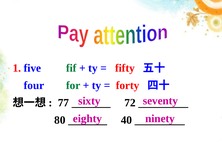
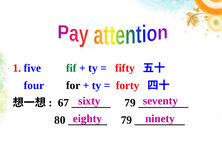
for colour: green -> black
77: 77 -> 67
72 at (130, 102): 72 -> 79
40 at (126, 120): 40 -> 79
